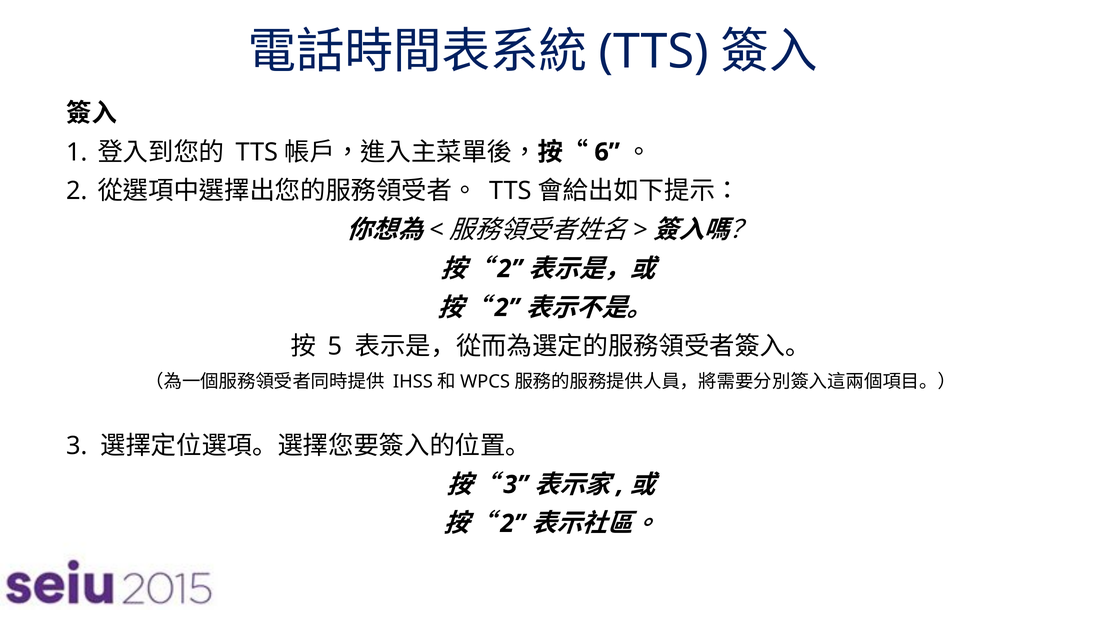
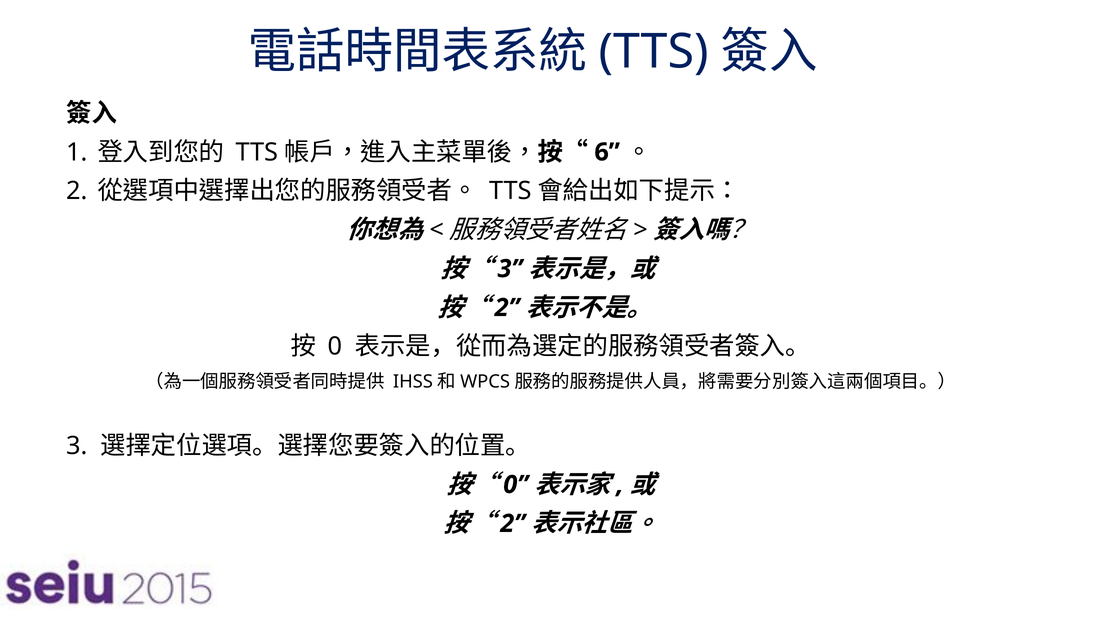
2 at (510, 269): 2 -> 3
5 at (335, 347): 5 -> 0
3 at (516, 485): 3 -> 0
